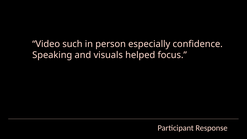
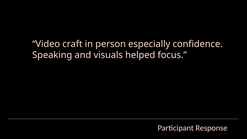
such: such -> craft
